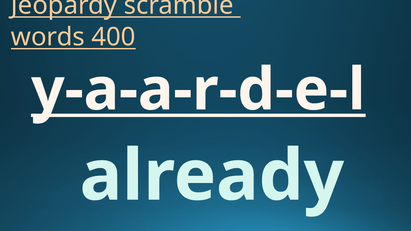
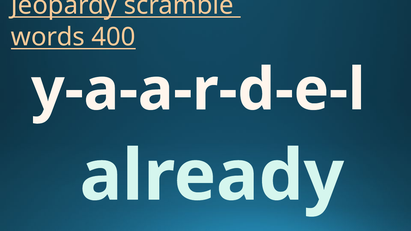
y-a-a-r-d-e-l underline: present -> none
